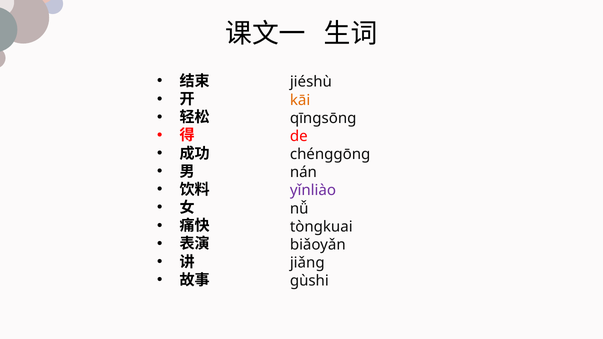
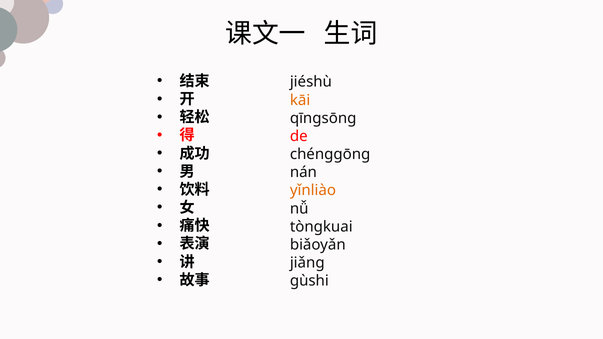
yǐnliào colour: purple -> orange
